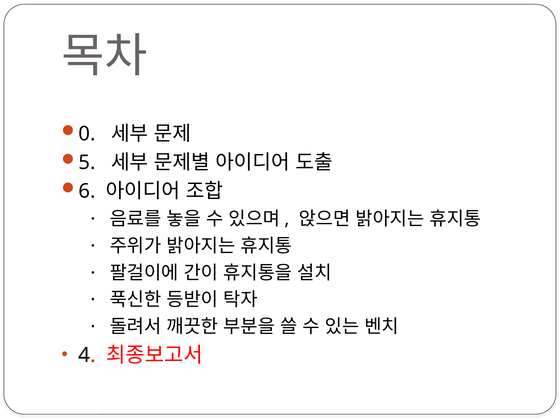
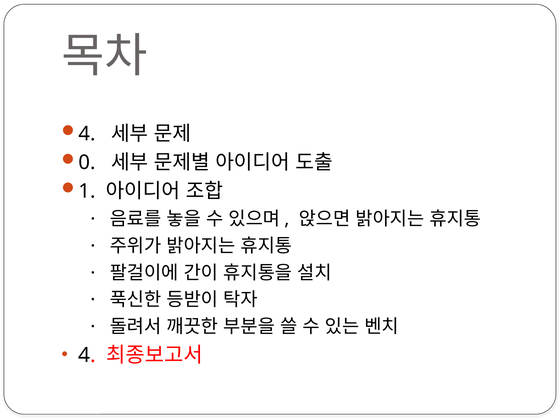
0 at (87, 134): 0 -> 4
5: 5 -> 0
6: 6 -> 1
